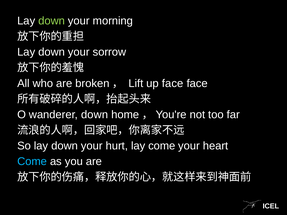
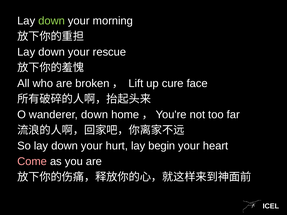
sorrow: sorrow -> rescue
up face: face -> cure
lay come: come -> begin
Come at (32, 162) colour: light blue -> pink
